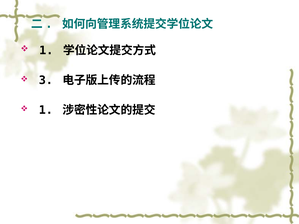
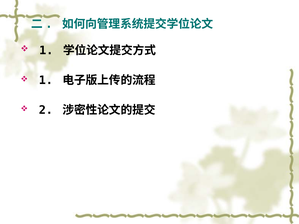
3 at (46, 80): 3 -> 1
1 at (46, 110): 1 -> 2
